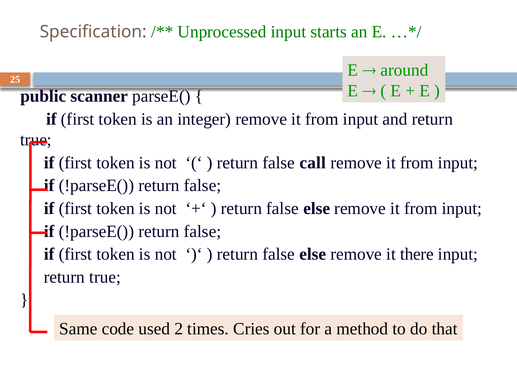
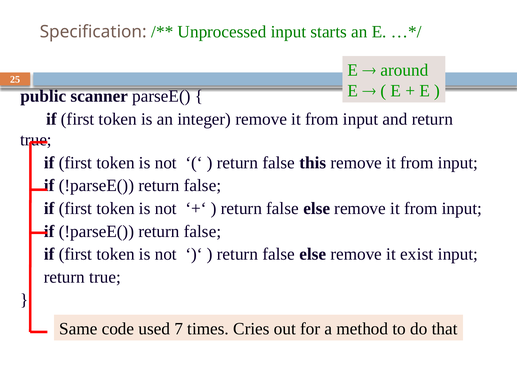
call: call -> this
there: there -> exist
2: 2 -> 7
